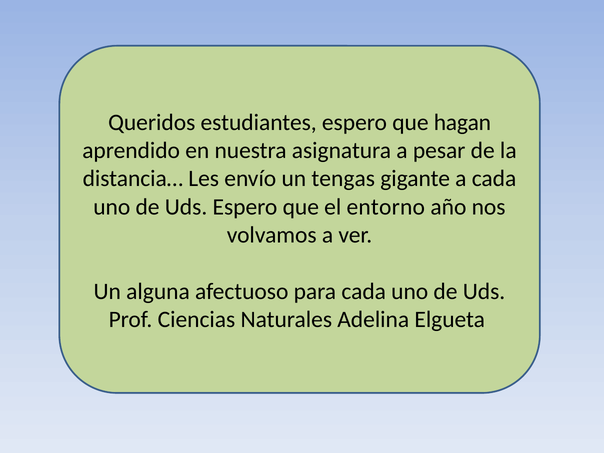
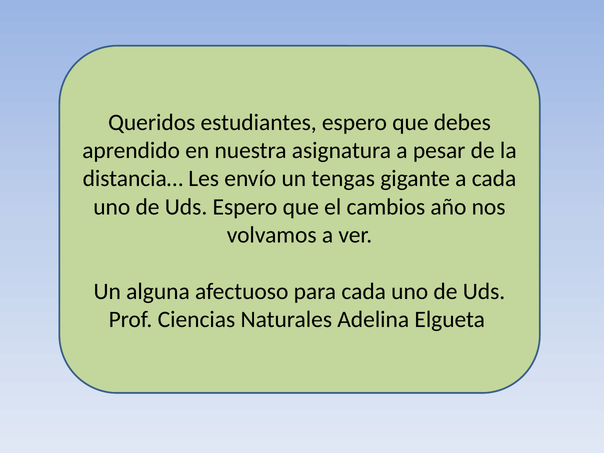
hagan: hagan -> debes
entorno: entorno -> cambios
